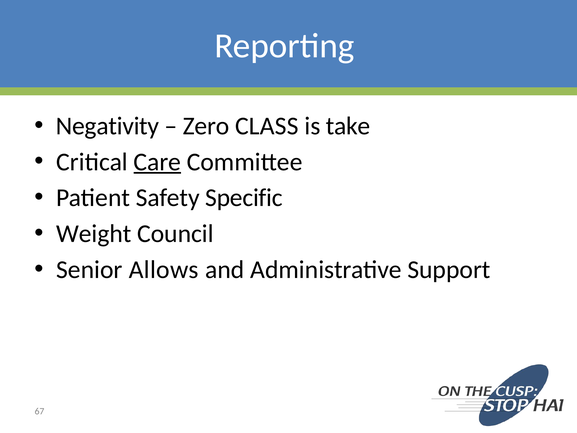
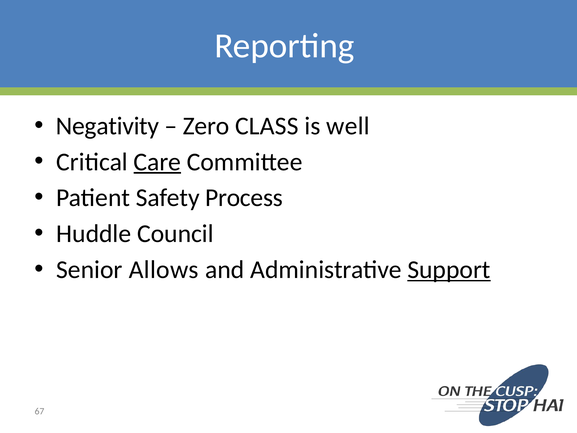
take: take -> well
Specific: Specific -> Process
Weight: Weight -> Huddle
Support underline: none -> present
